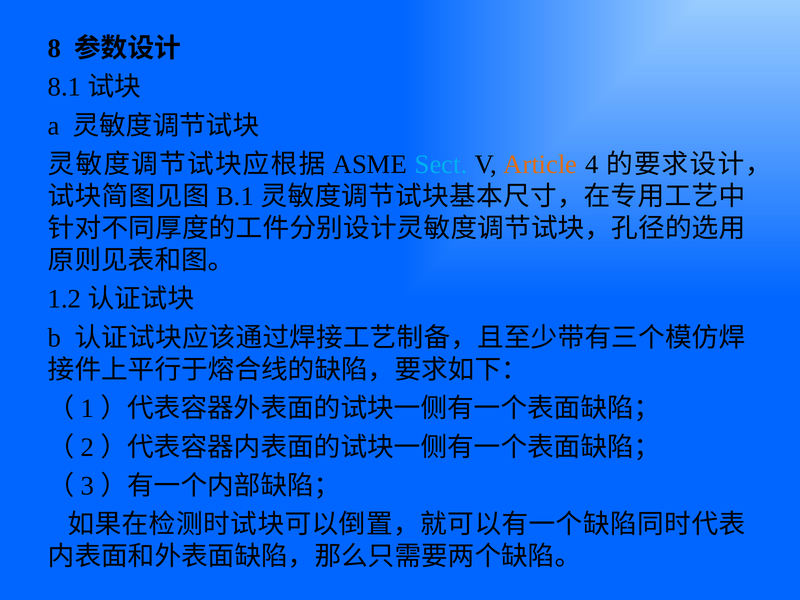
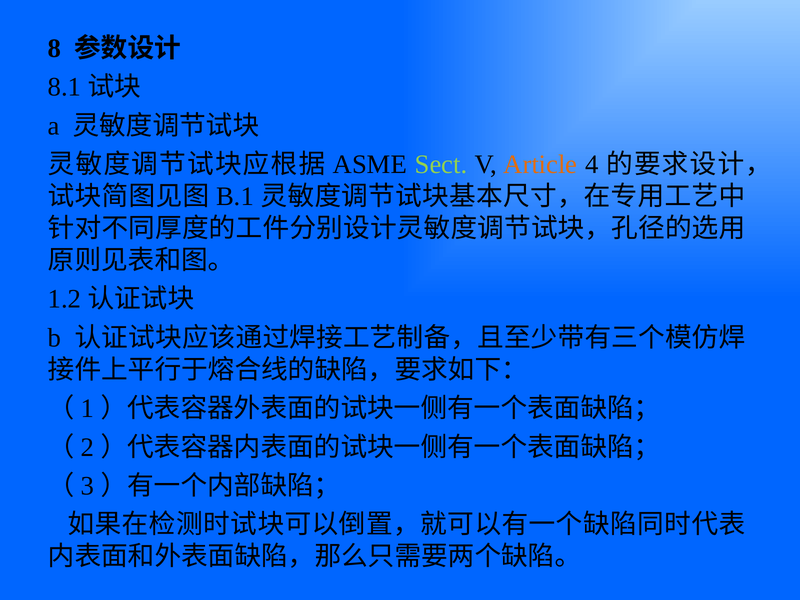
Sect colour: light blue -> light green
